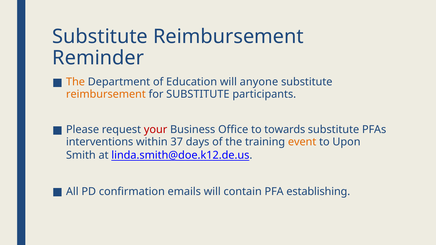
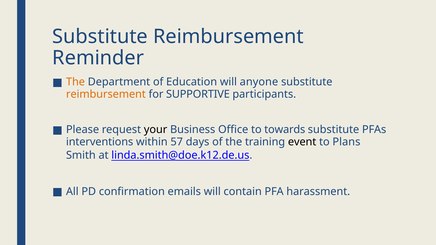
for SUBSTITUTE: SUBSTITUTE -> SUPPORTIVE
your colour: red -> black
37: 37 -> 57
event colour: orange -> black
Upon: Upon -> Plans
establishing: establishing -> harassment
